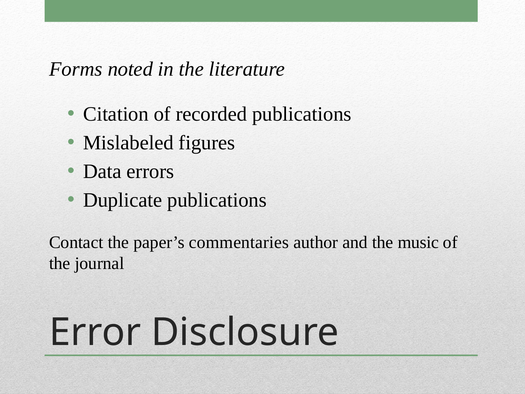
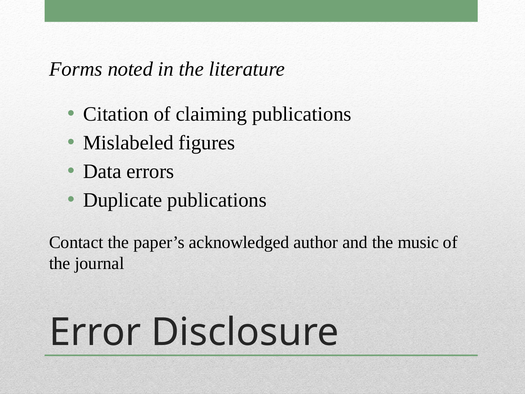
recorded: recorded -> claiming
commentaries: commentaries -> acknowledged
